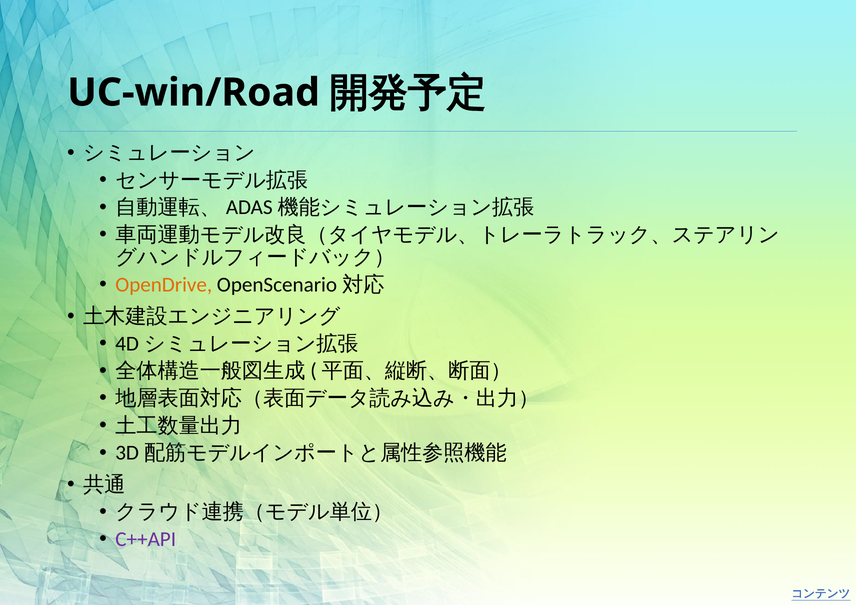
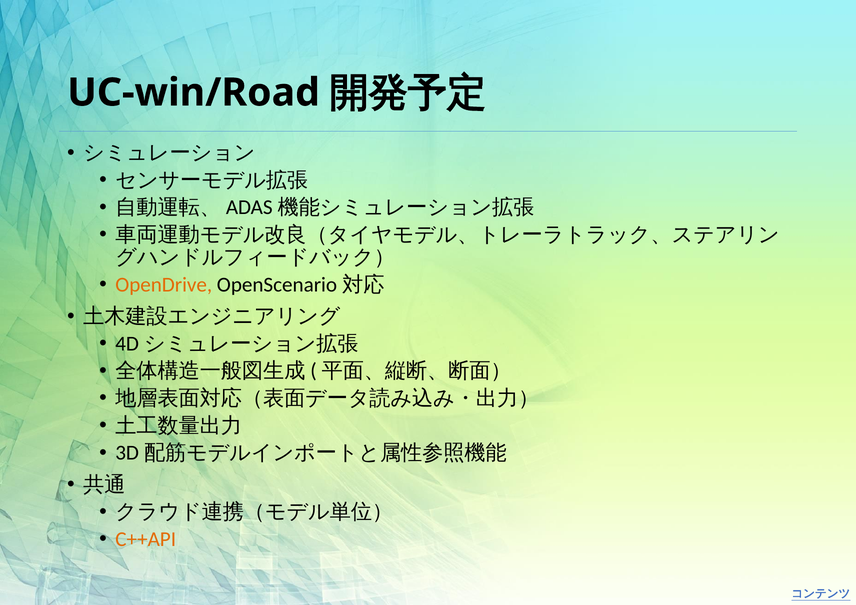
C++API colour: purple -> orange
